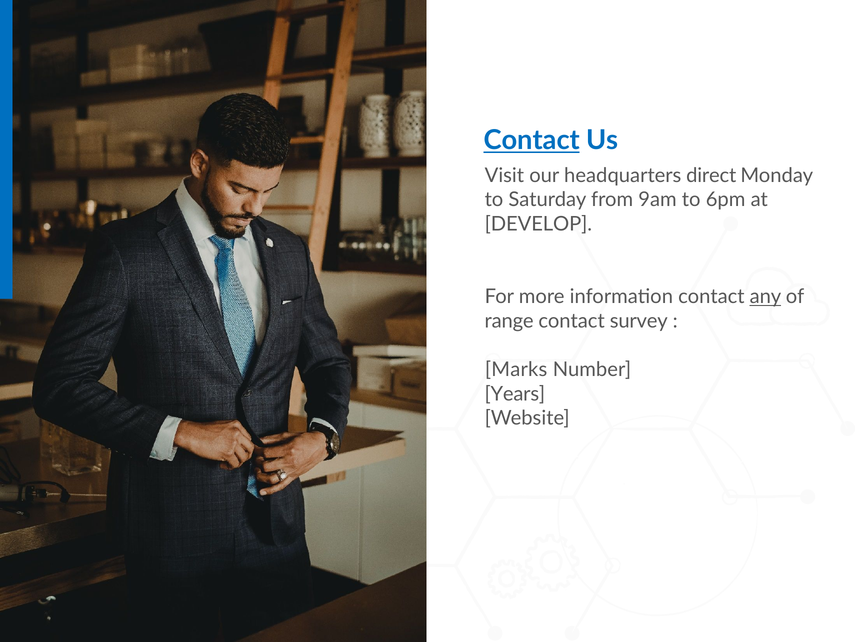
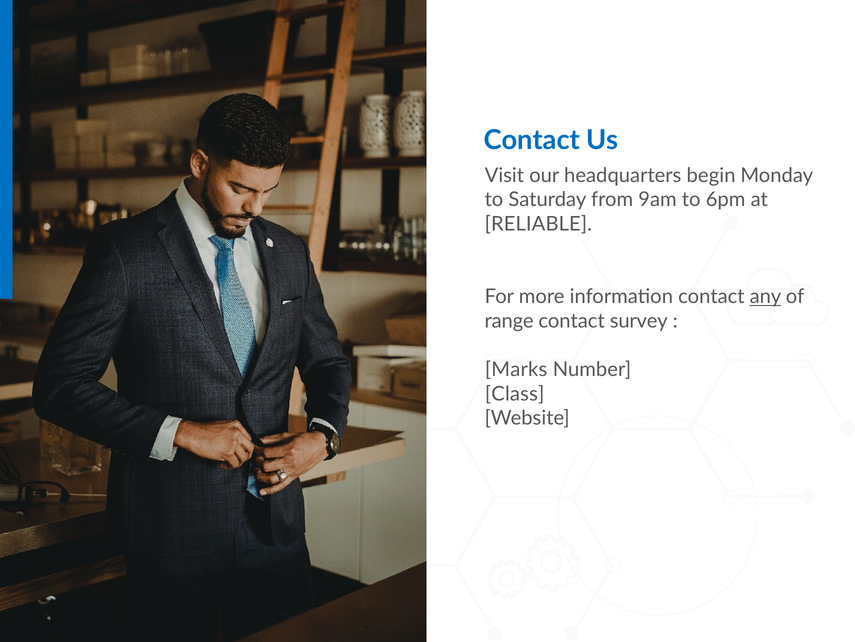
Contact at (532, 140) underline: present -> none
direct: direct -> begin
DEVELOP: DEVELOP -> RELIABLE
Years: Years -> Class
